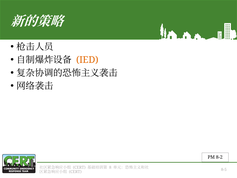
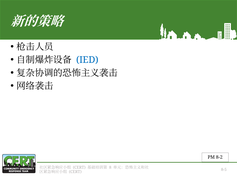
IED colour: orange -> blue
